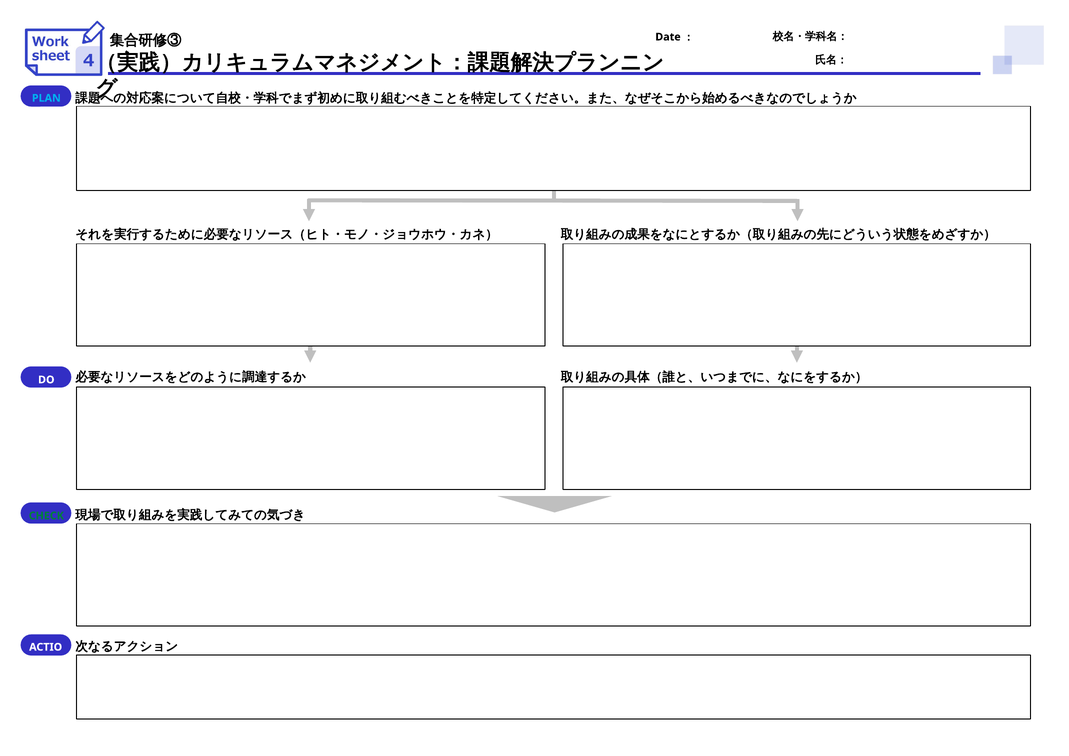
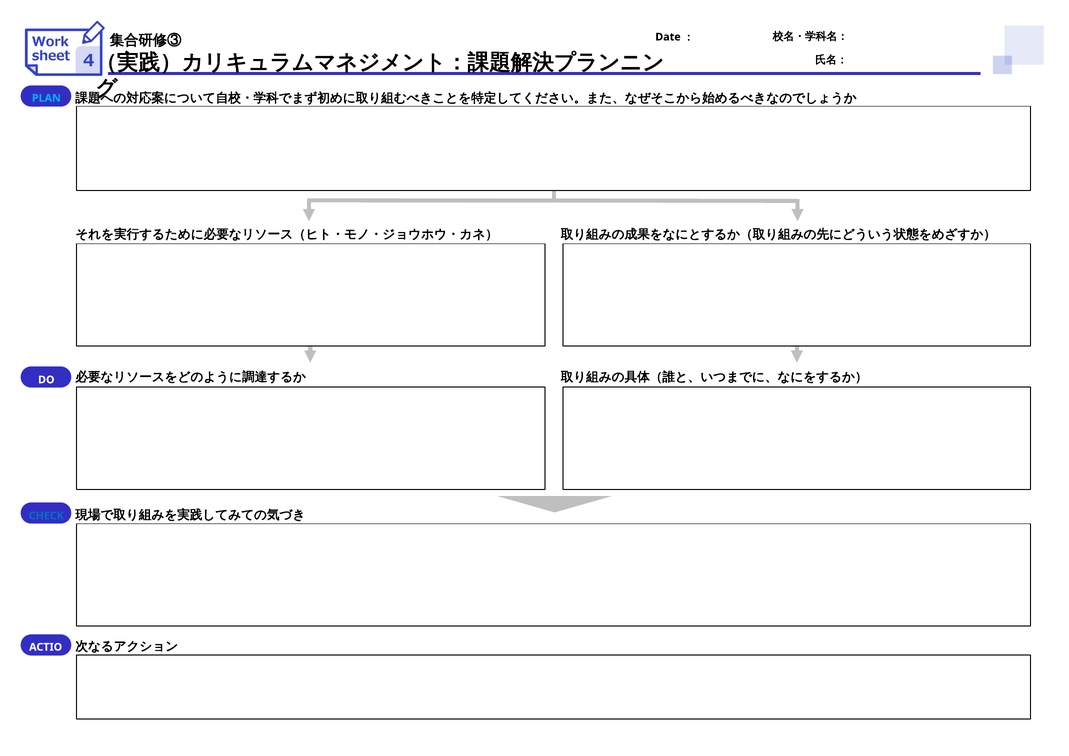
CHECK colour: green -> blue
